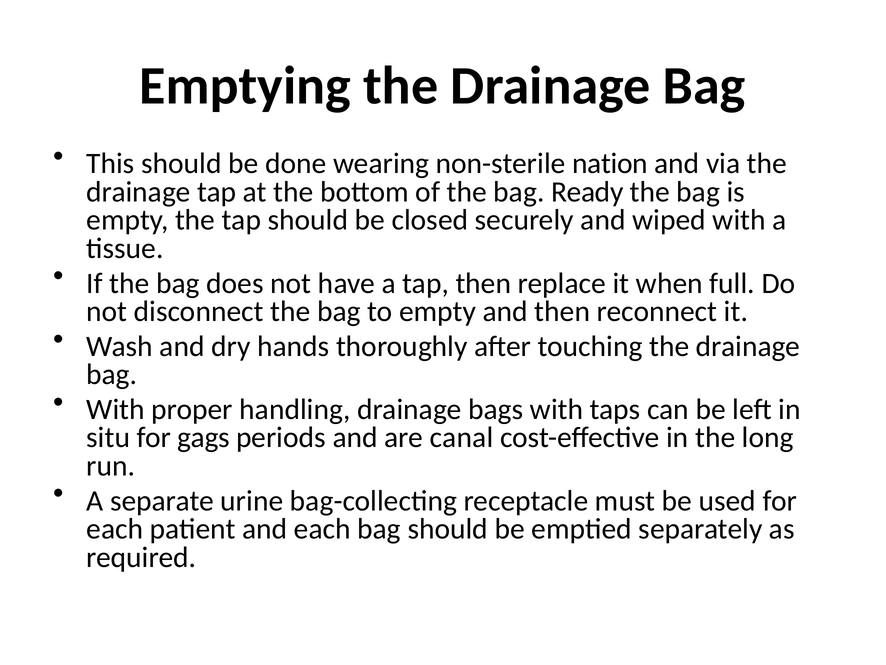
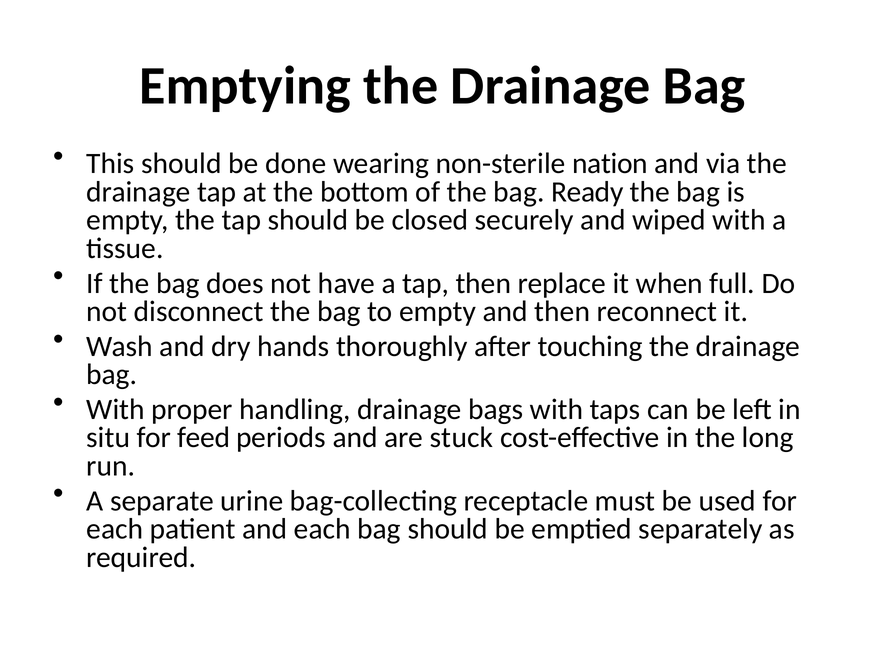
gags: gags -> feed
canal: canal -> stuck
